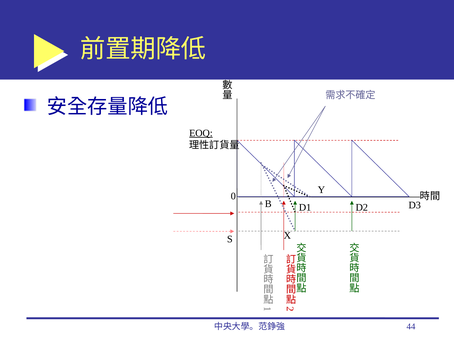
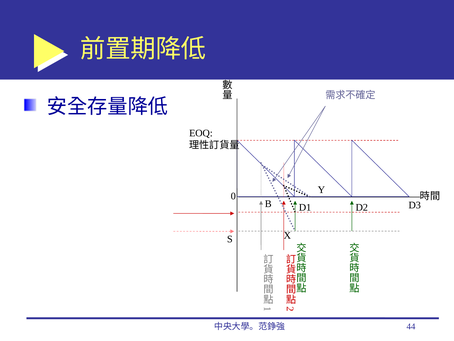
EOQ underline: present -> none
